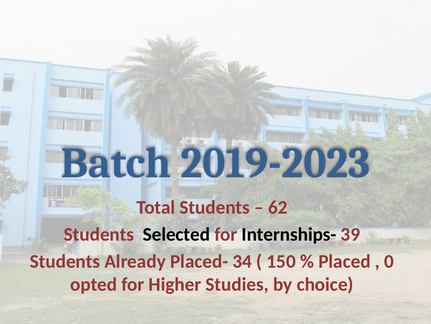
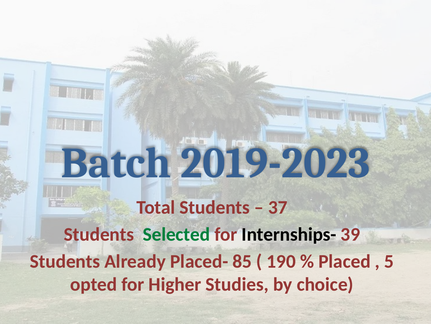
62: 62 -> 37
Selected colour: black -> green
34: 34 -> 85
150: 150 -> 190
0: 0 -> 5
